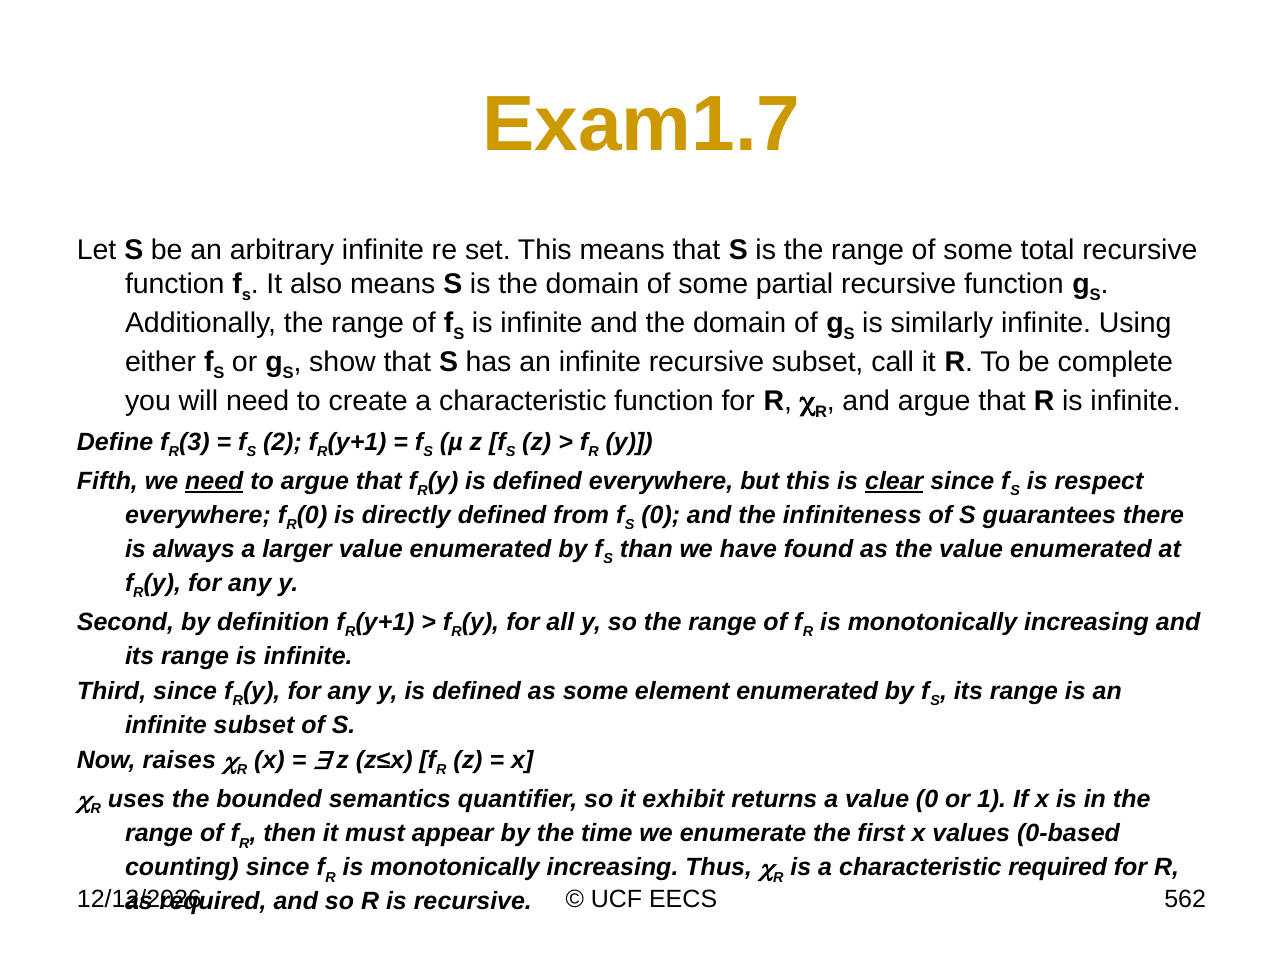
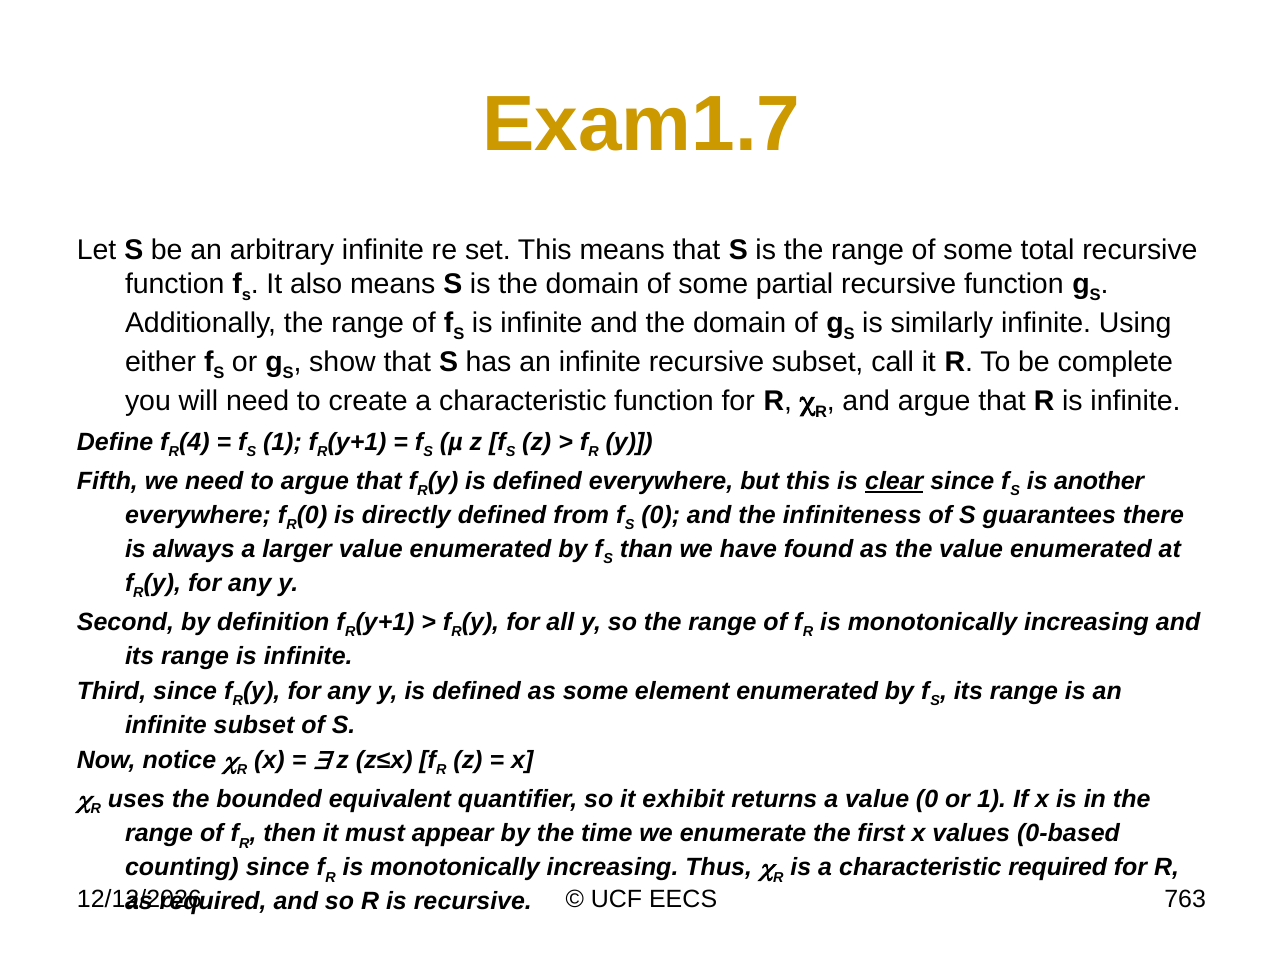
3: 3 -> 4
S 2: 2 -> 1
need at (214, 481) underline: present -> none
respect: respect -> another
raises: raises -> notice
semantics: semantics -> equivalent
562: 562 -> 763
